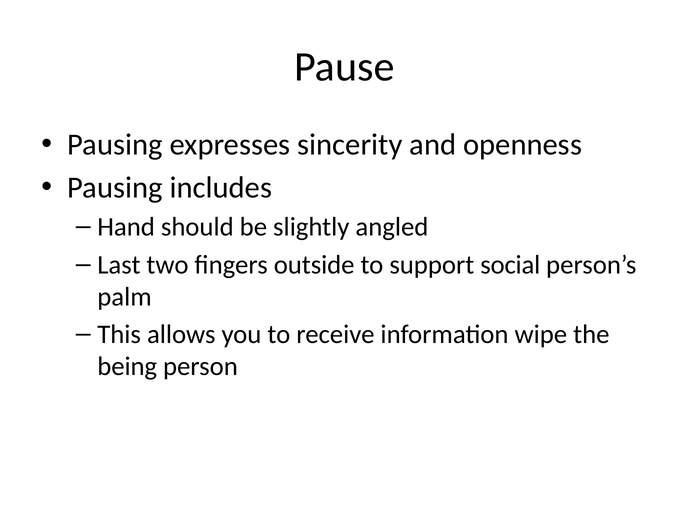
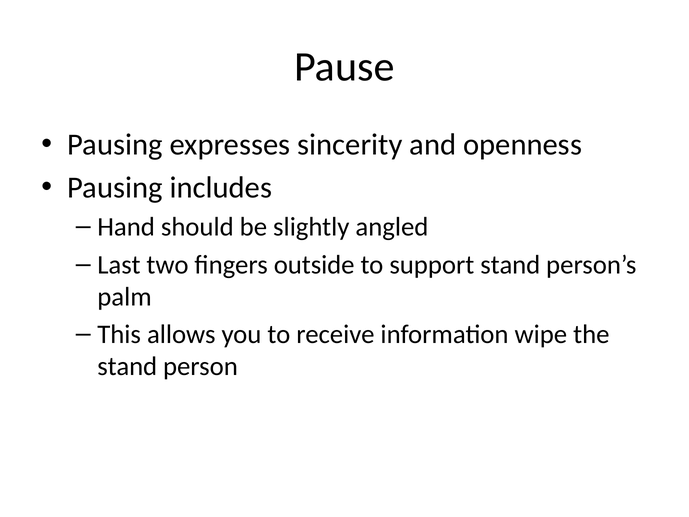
support social: social -> stand
being at (127, 366): being -> stand
